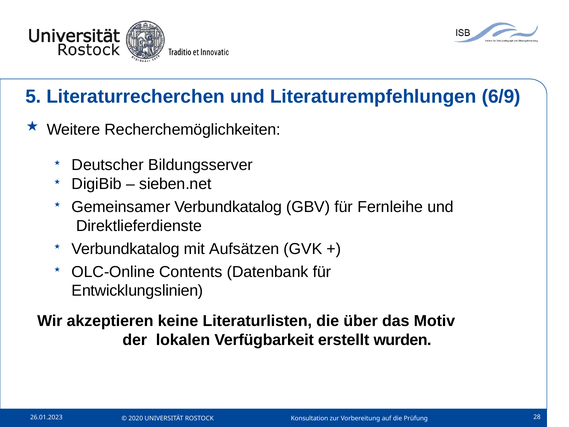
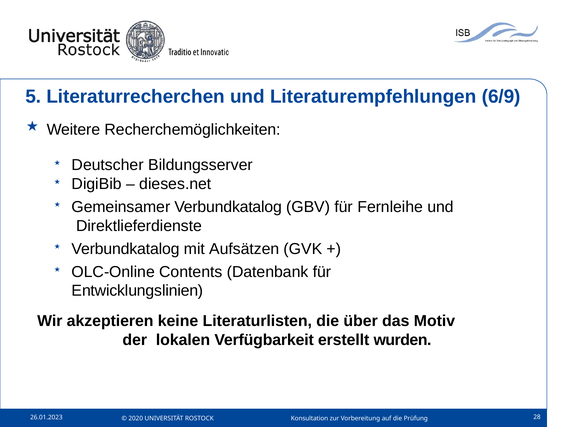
sieben.net: sieben.net -> dieses.net
